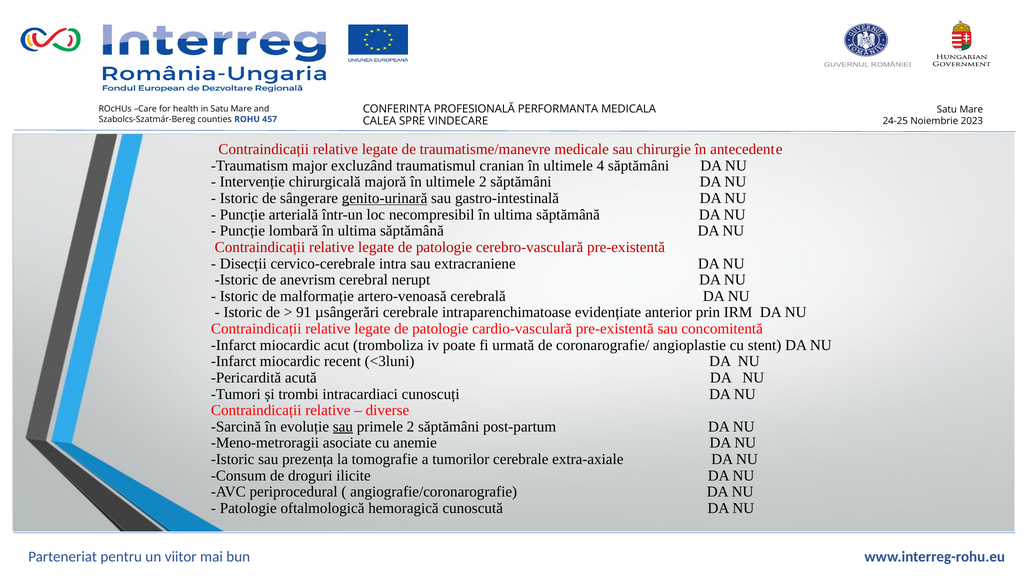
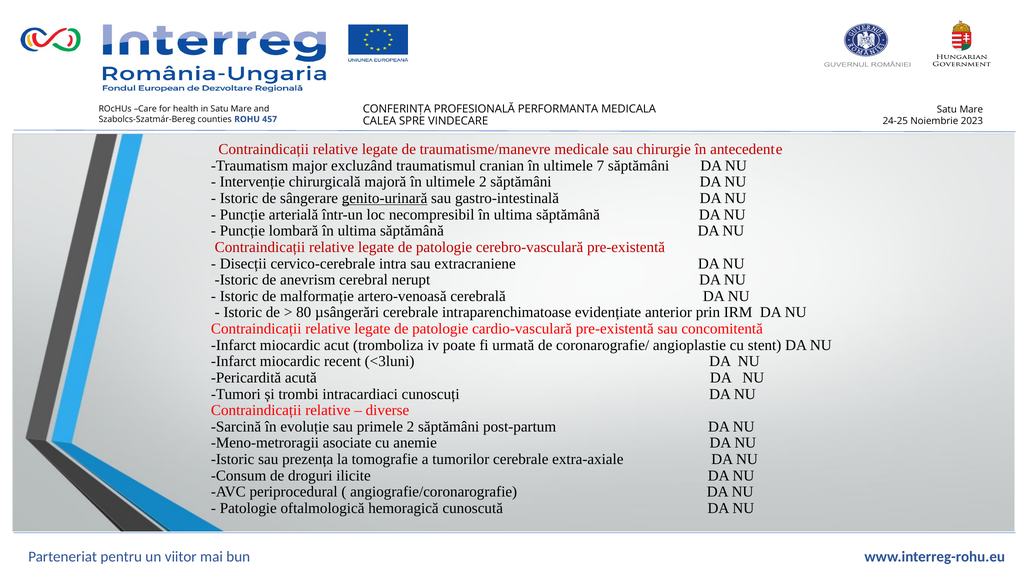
4: 4 -> 7
91: 91 -> 80
sau at (343, 427) underline: present -> none
